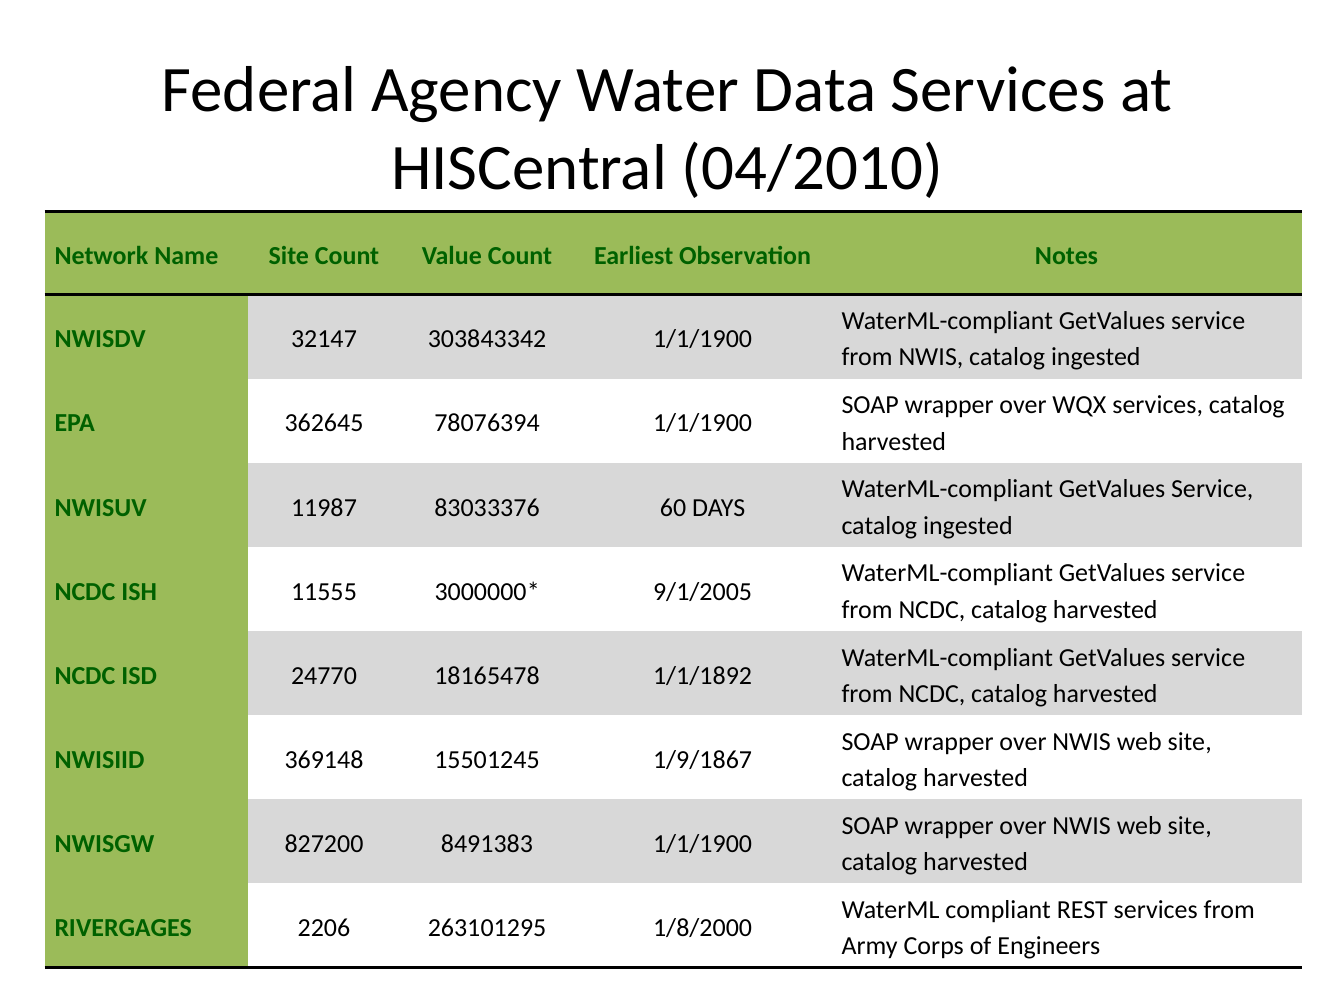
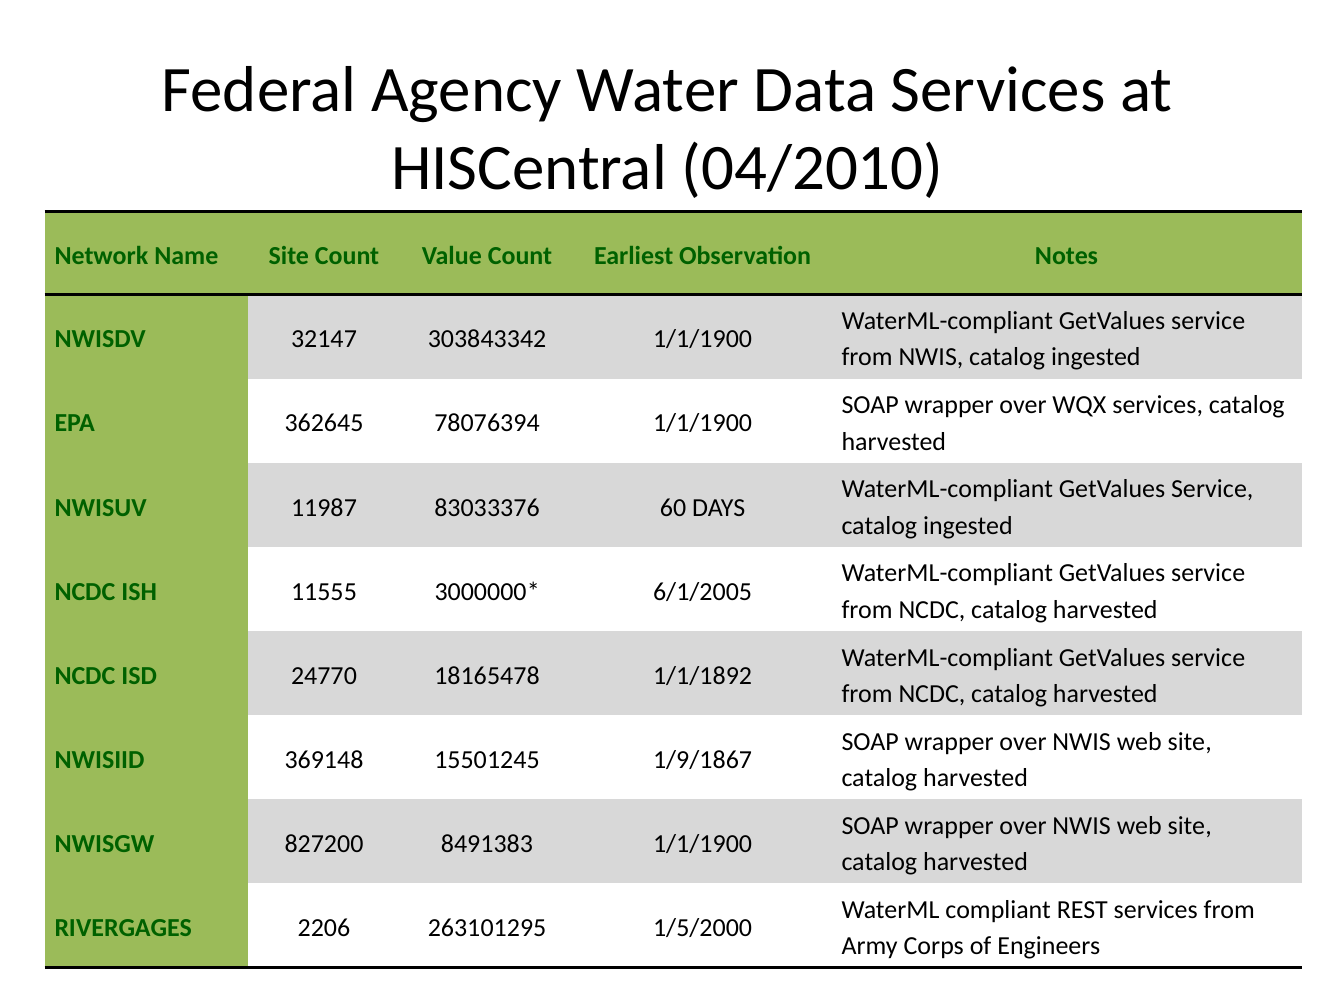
9/1/2005: 9/1/2005 -> 6/1/2005
1/8/2000: 1/8/2000 -> 1/5/2000
